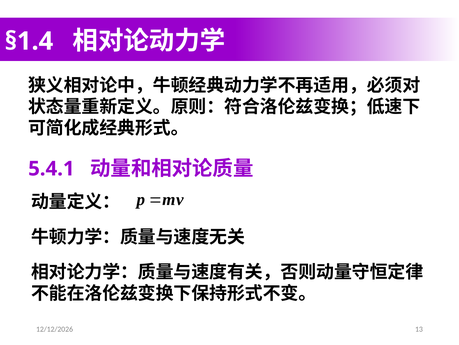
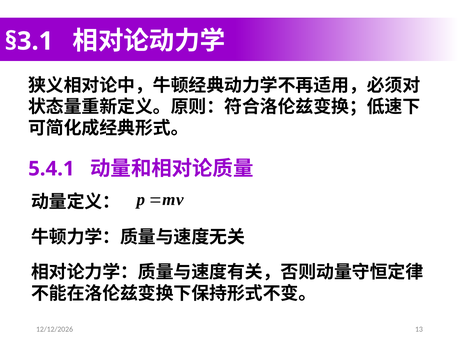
§1.4: §1.4 -> §3.1
